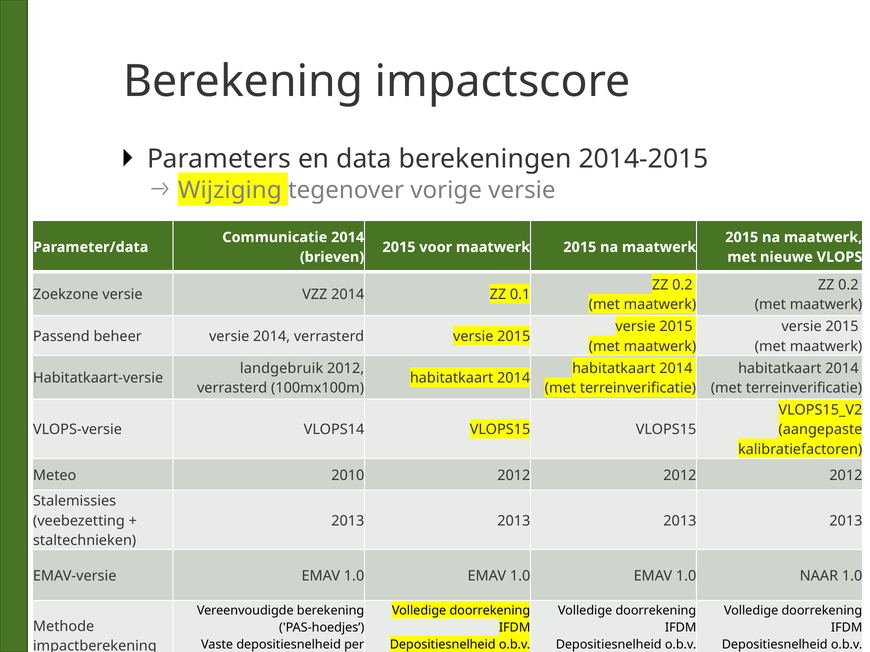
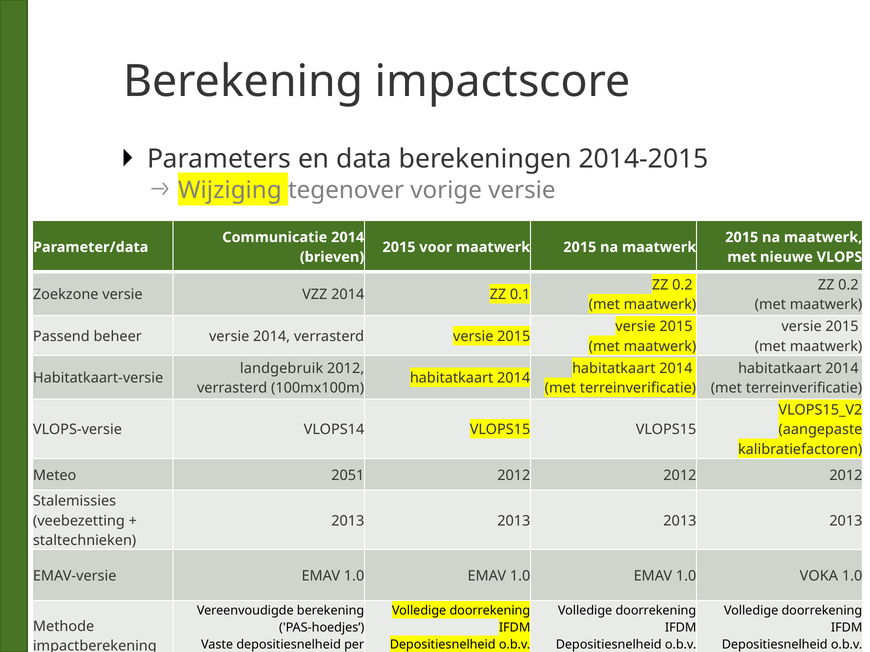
2010: 2010 -> 2051
NAAR: NAAR -> VOKA
